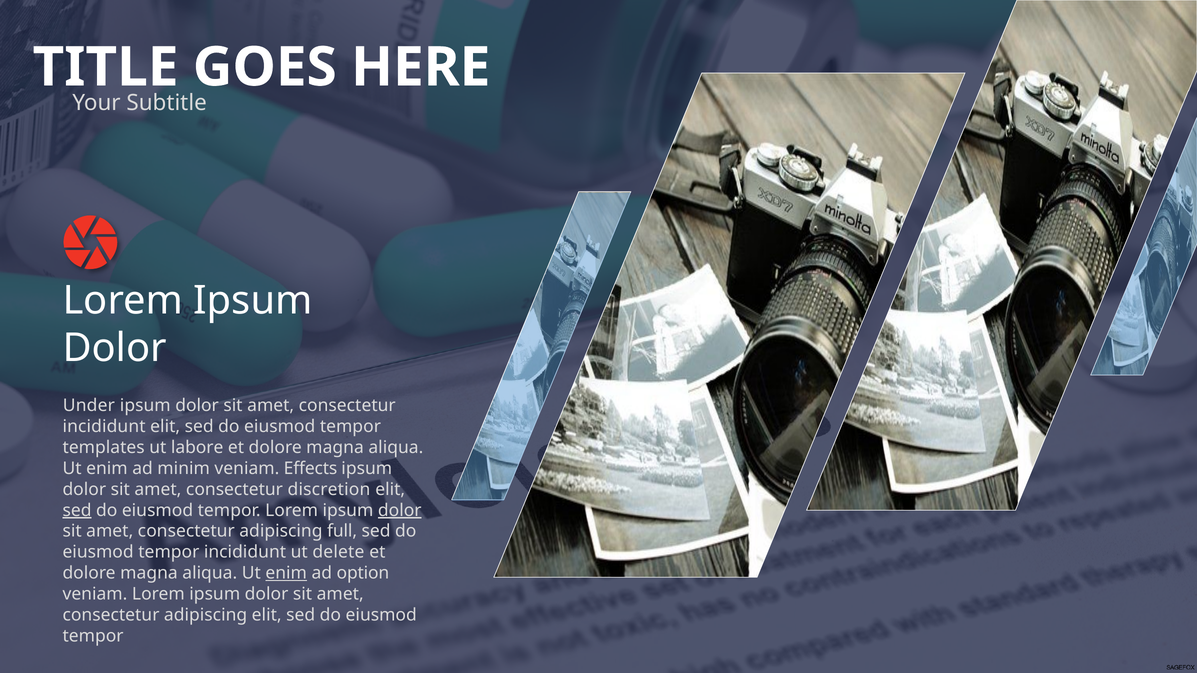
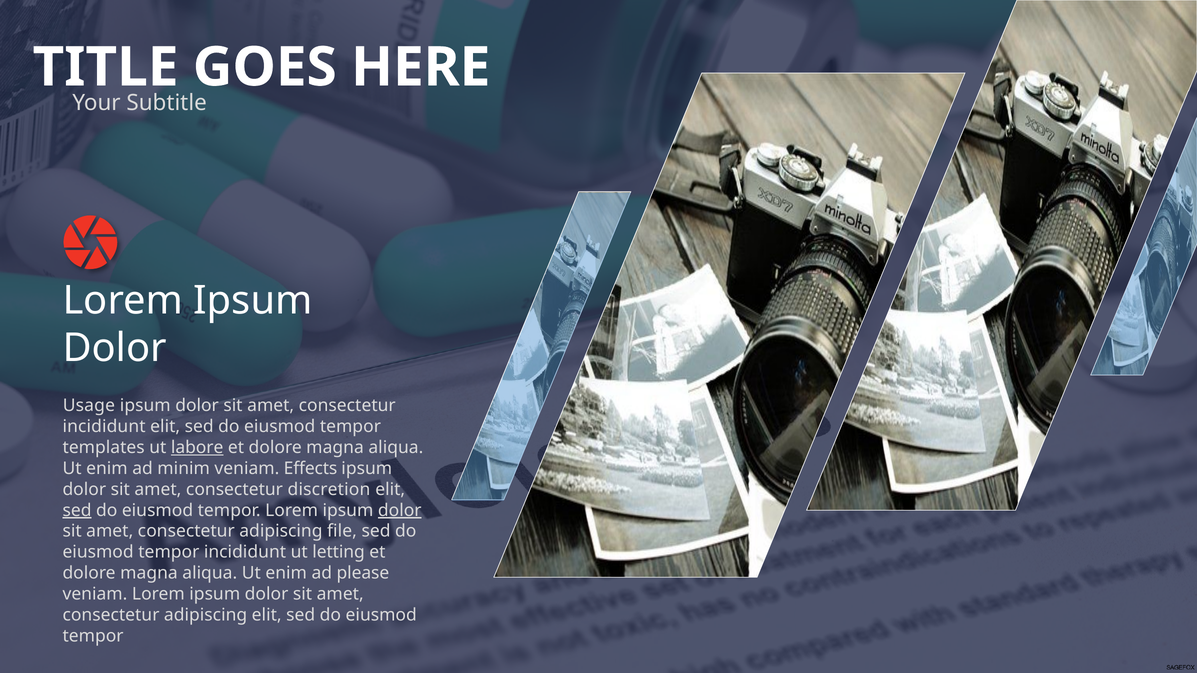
Under: Under -> Usage
labore underline: none -> present
full: full -> file
delete: delete -> letting
enim at (286, 573) underline: present -> none
option: option -> please
